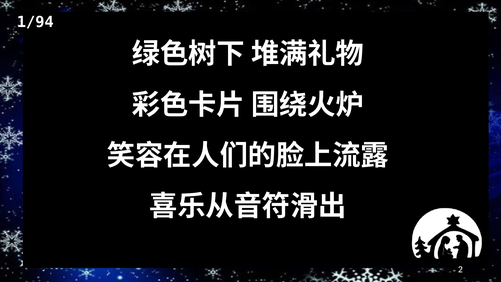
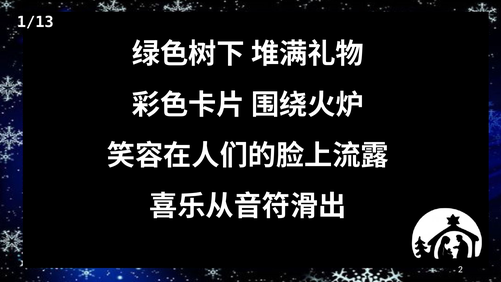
1/94: 1/94 -> 1/13
